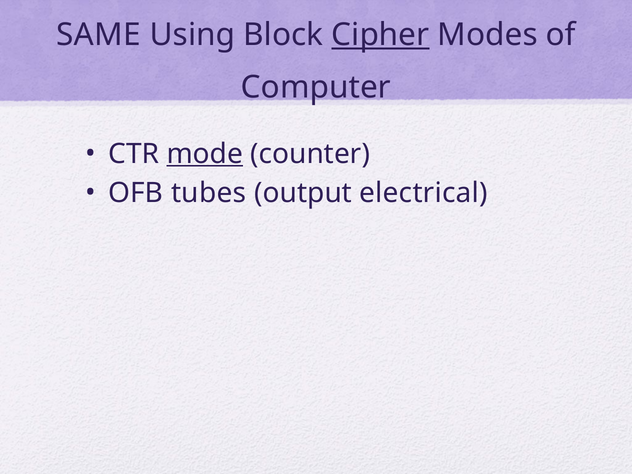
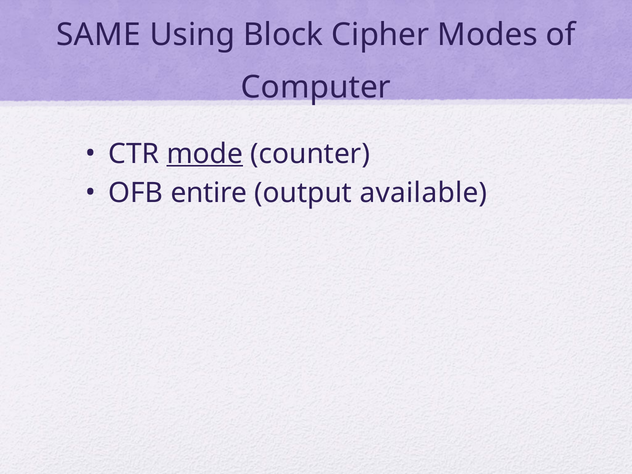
Cipher underline: present -> none
tubes: tubes -> entire
electrical: electrical -> available
